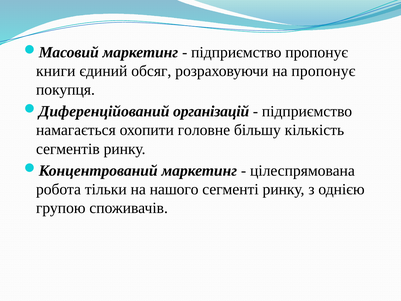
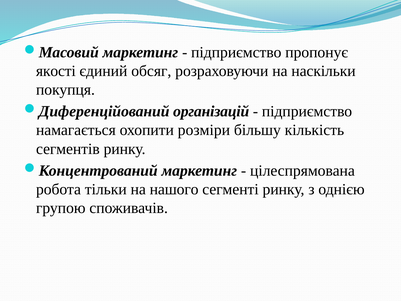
книги: книги -> якості
на пропонує: пропонує -> наскільки
головне: головне -> розміри
